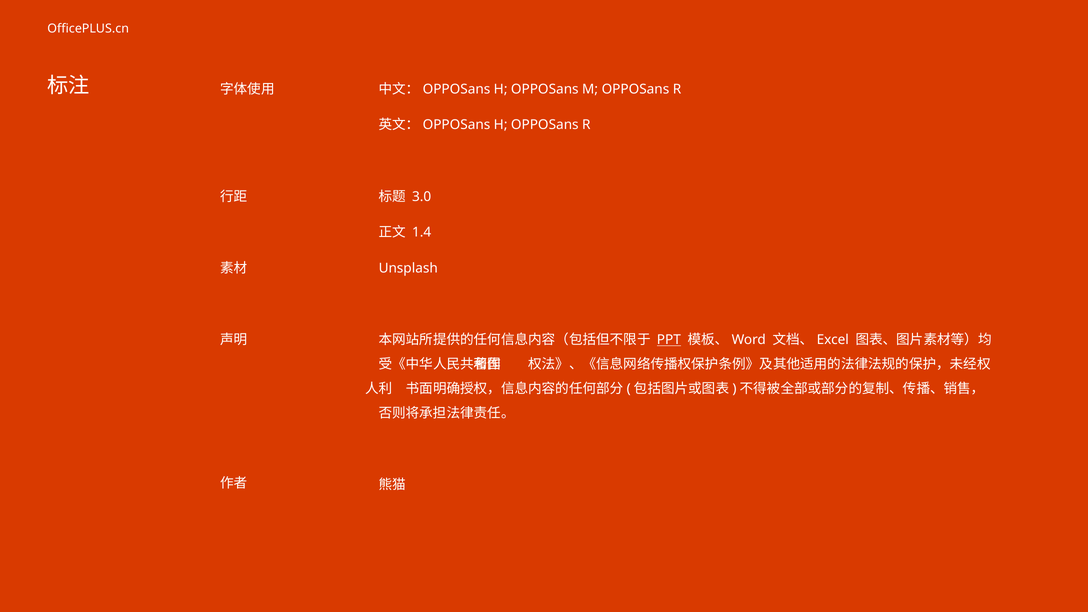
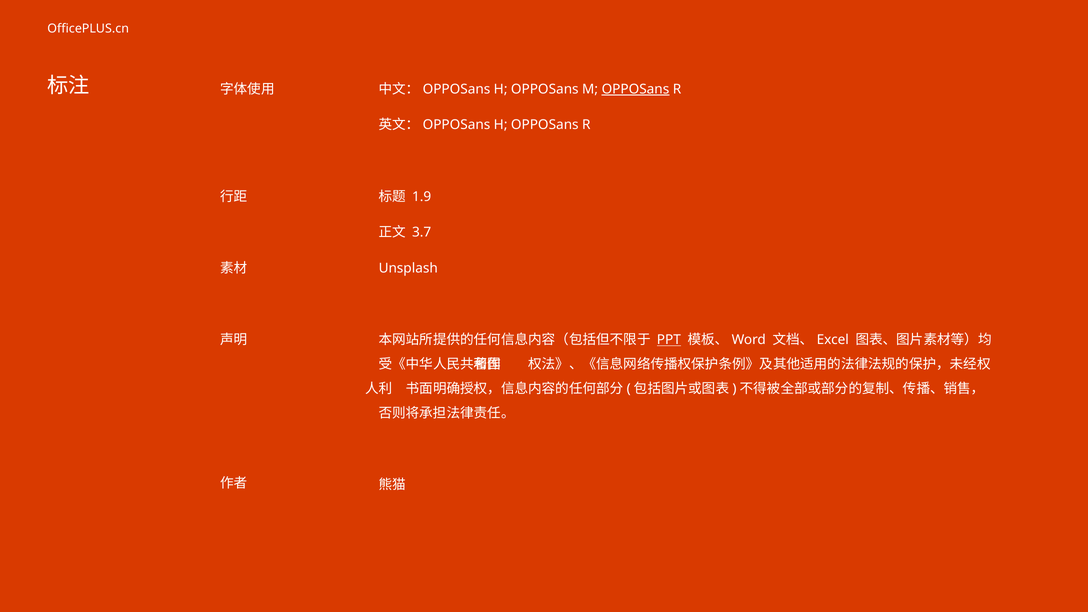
OPPOSans at (635, 89) underline: none -> present
3.0: 3.0 -> 1.9
1.4: 1.4 -> 3.7
